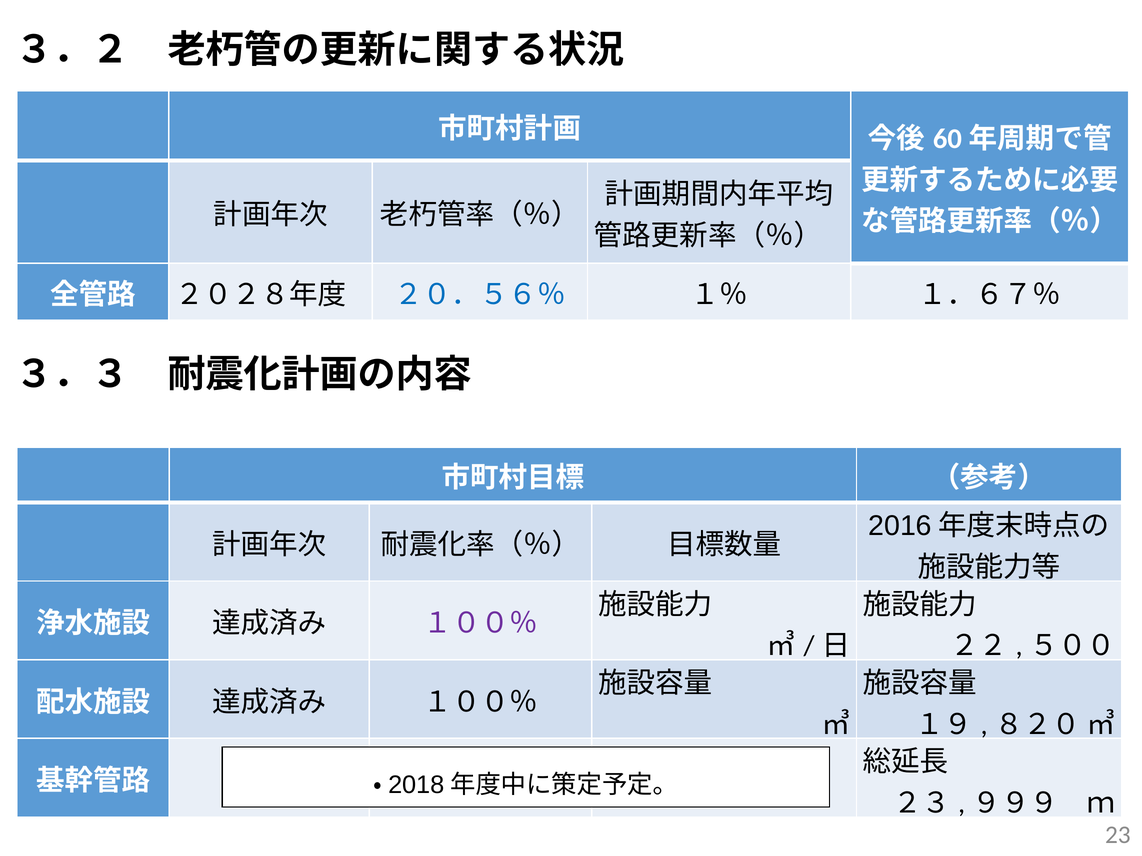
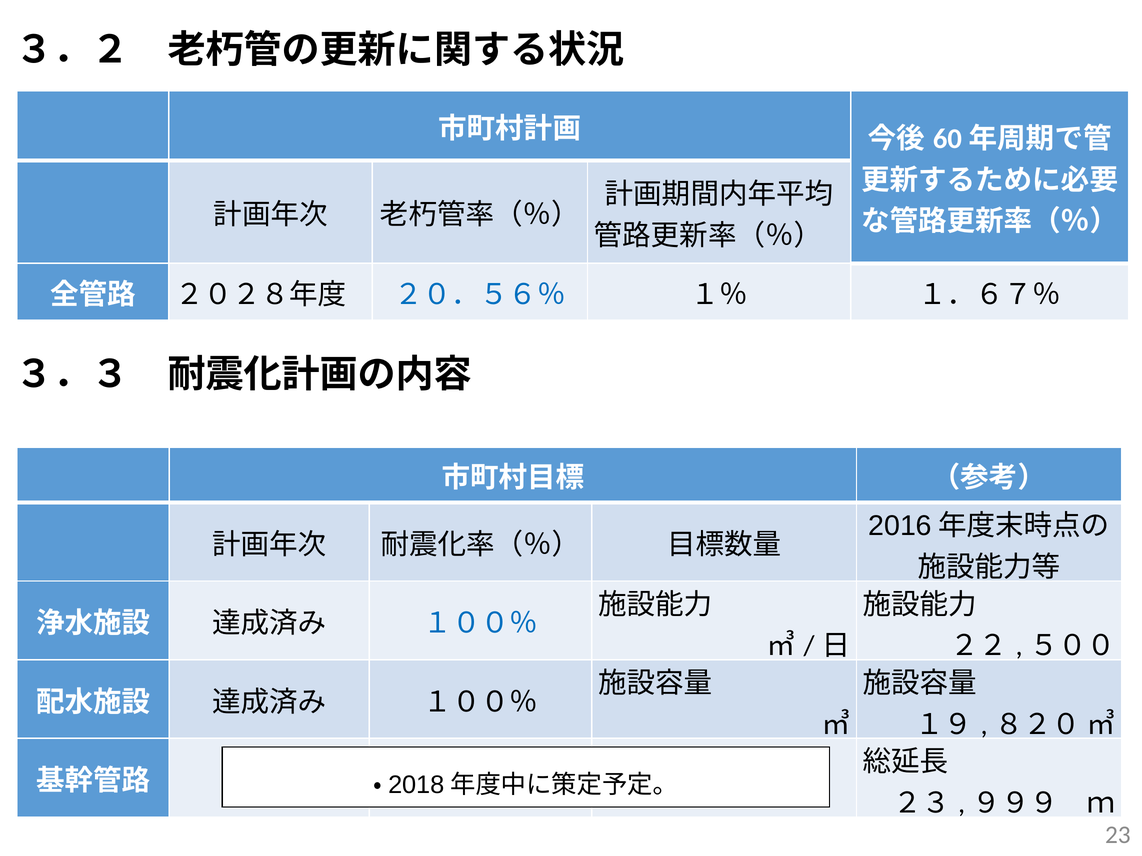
１００％ at (481, 624) colour: purple -> blue
